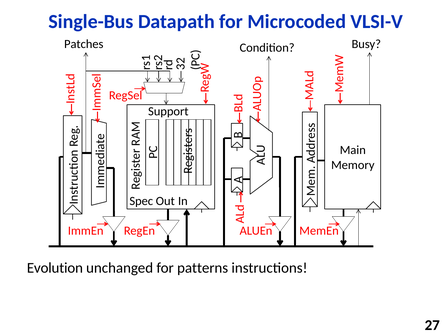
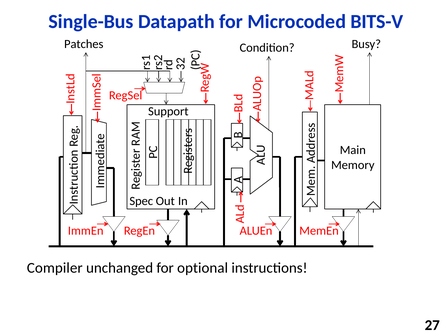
VLSI-V: VLSI-V -> BITS-V
Evolution: Evolution -> Compiler
patterns: patterns -> optional
